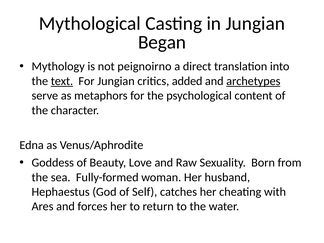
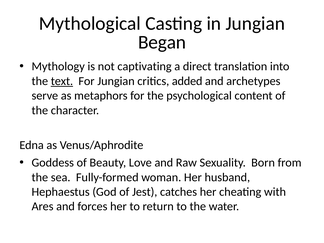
peignoirno: peignoirno -> captivating
archetypes underline: present -> none
Self: Self -> Jest
